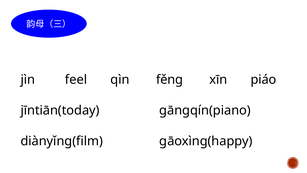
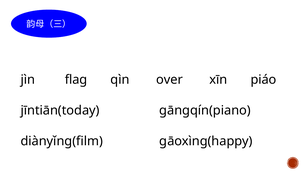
feel: feel -> flag
fěng: fěng -> over
